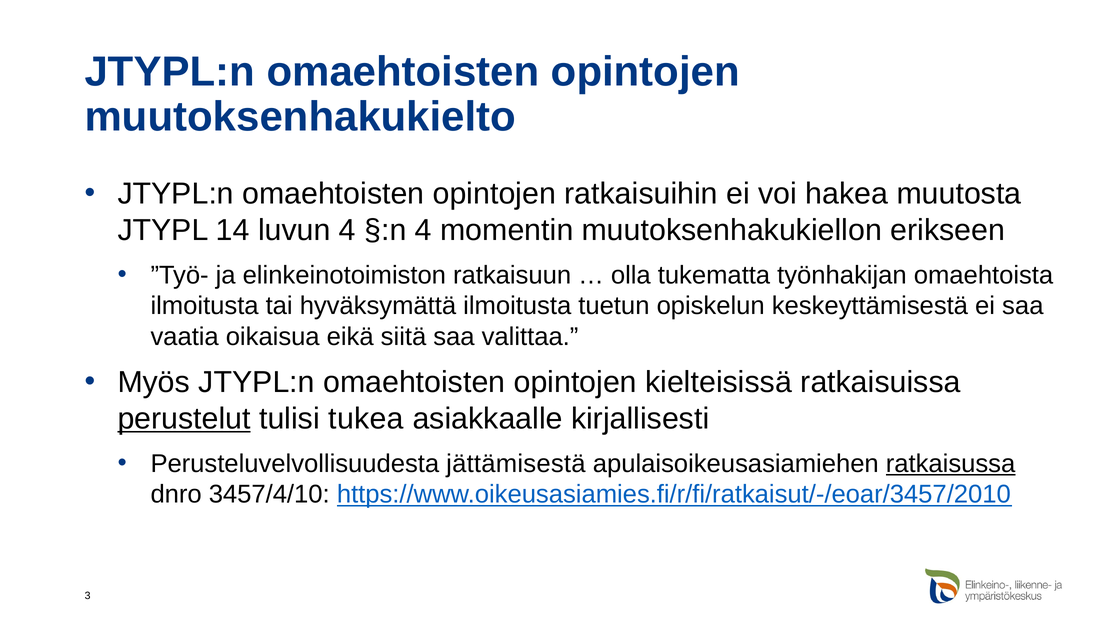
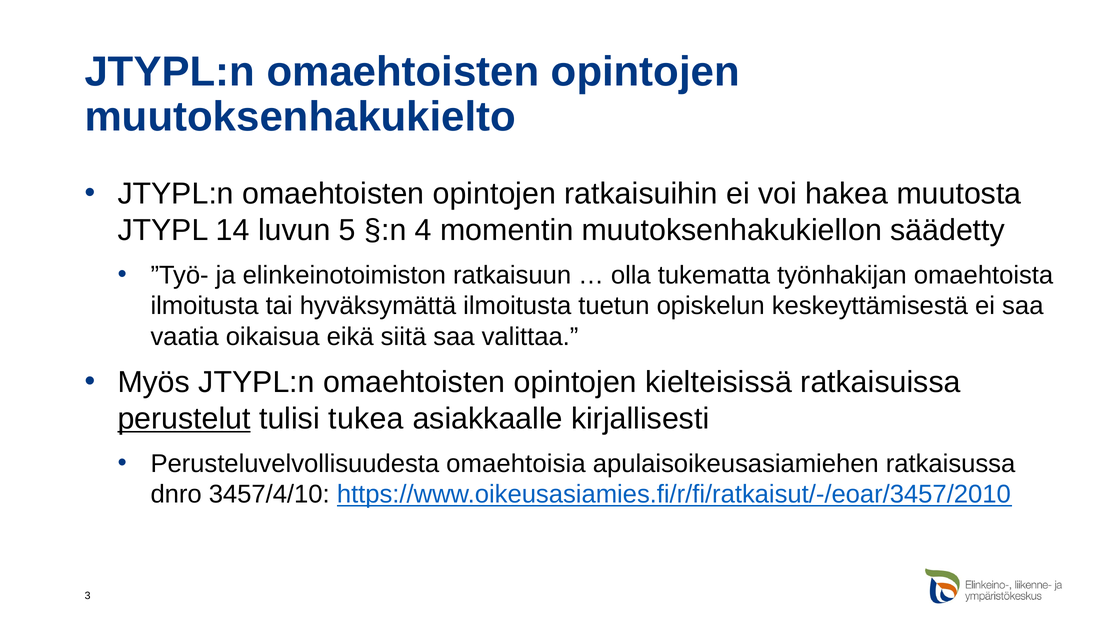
luvun 4: 4 -> 5
erikseen: erikseen -> säädetty
jättämisestä: jättämisestä -> omaehtoisia
ratkaisussa underline: present -> none
